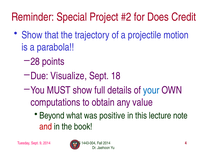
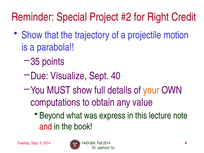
Does: Does -> Right
28: 28 -> 35
18: 18 -> 40
your colour: blue -> orange
positive: positive -> express
